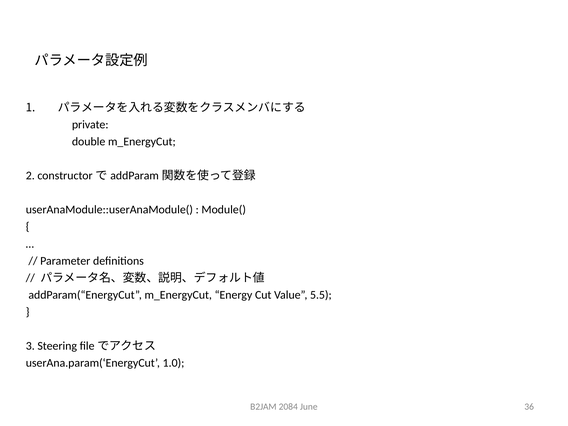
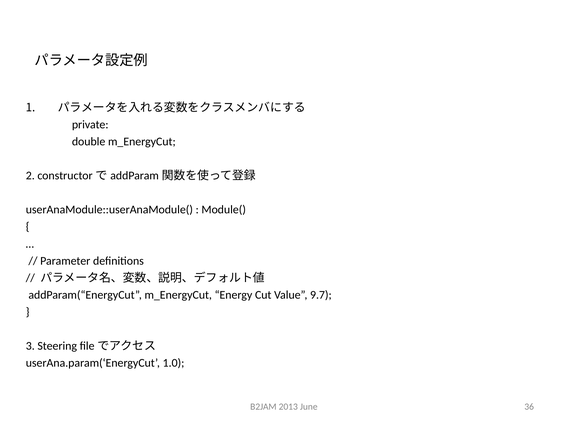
5.5: 5.5 -> 9.7
2084: 2084 -> 2013
